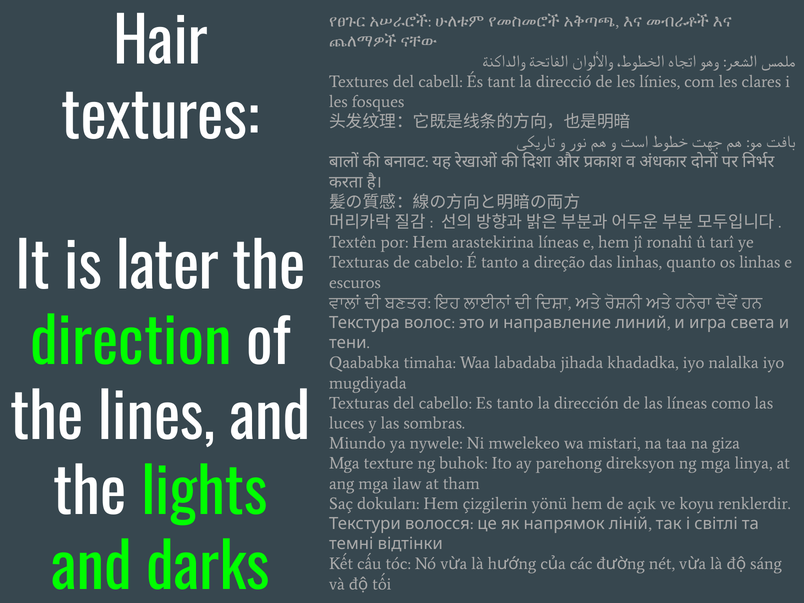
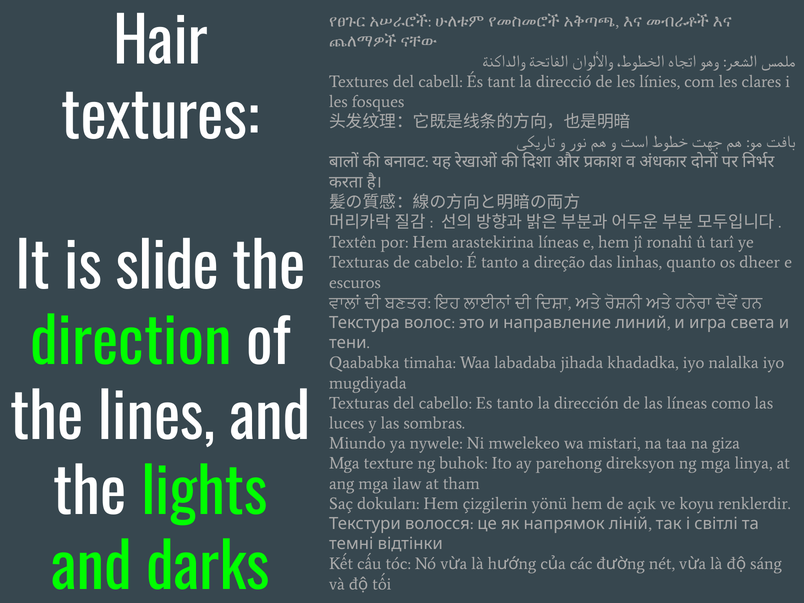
later: later -> slide
os linhas: linhas -> dheer
